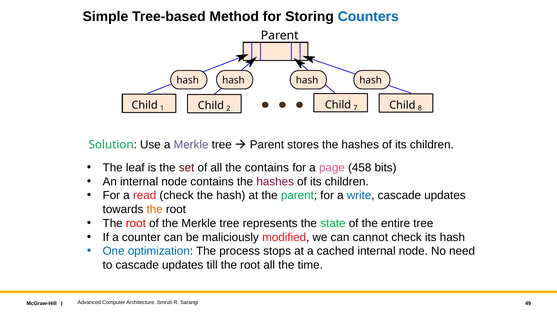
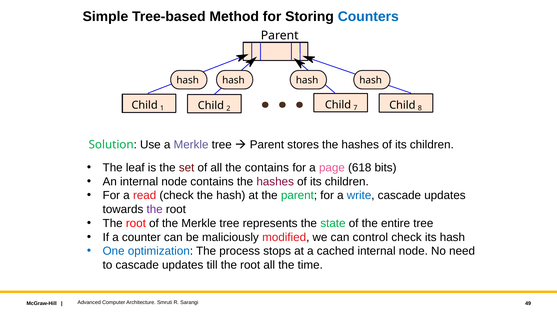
458: 458 -> 618
the at (155, 210) colour: orange -> purple
cannot: cannot -> control
